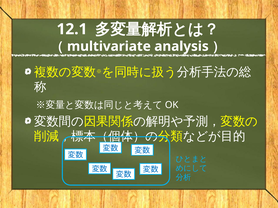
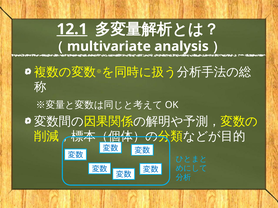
12.1 underline: none -> present
